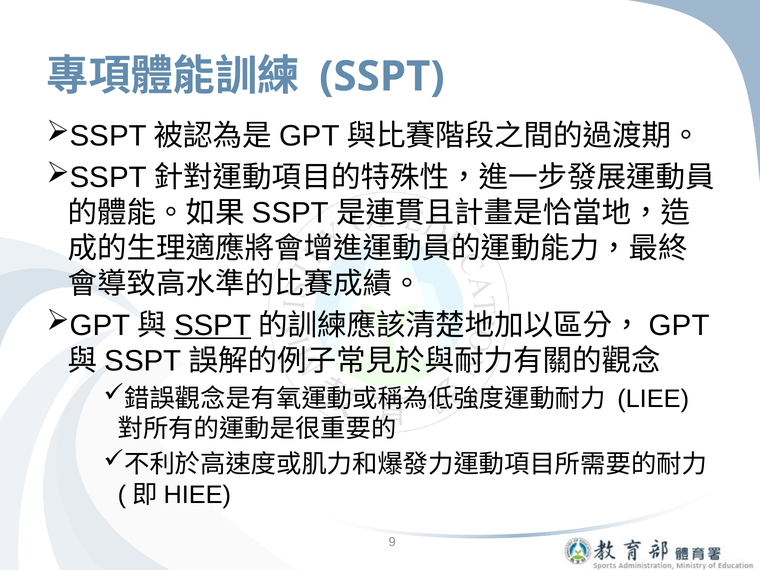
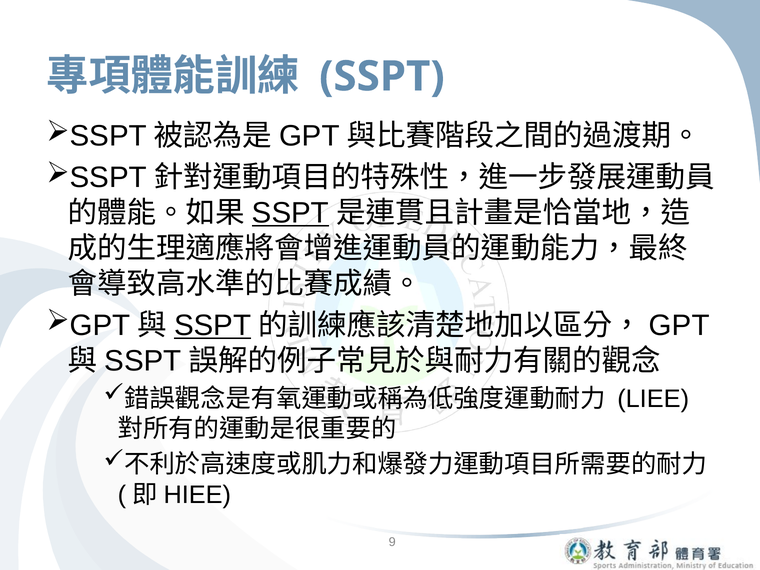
SSPT at (290, 213) underline: none -> present
